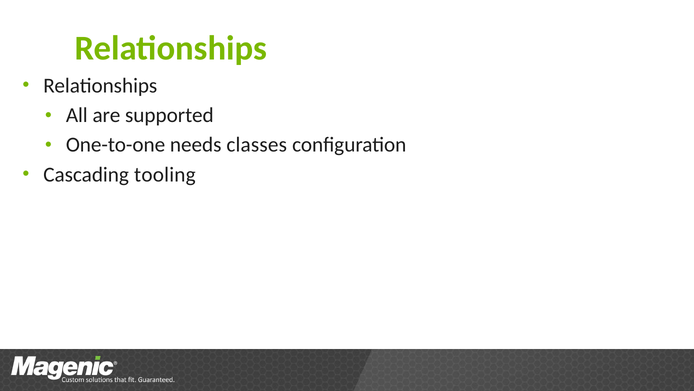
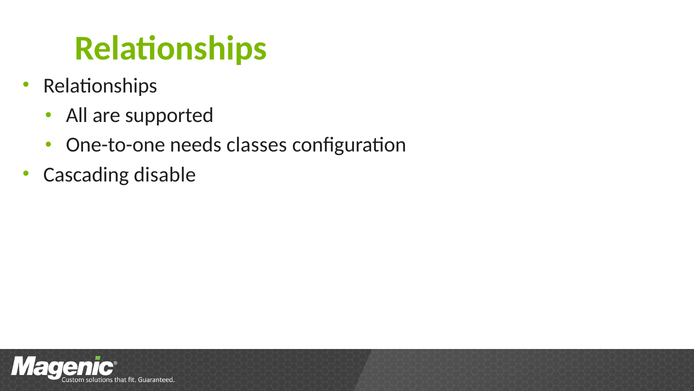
tooling: tooling -> disable
